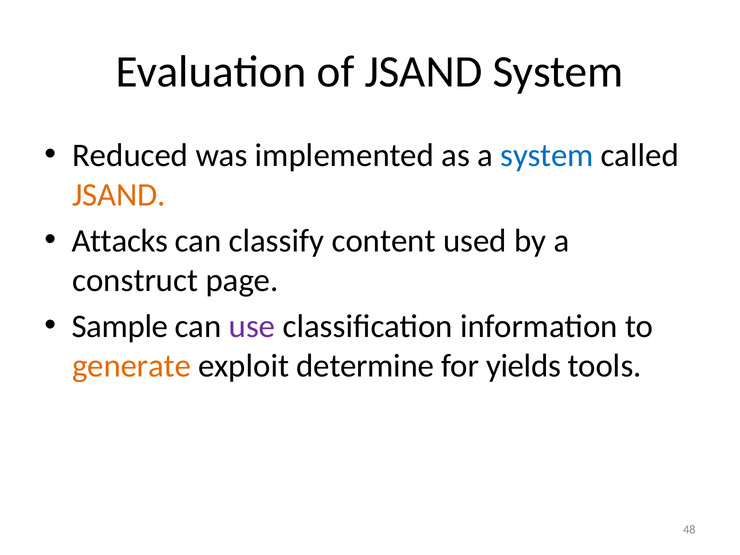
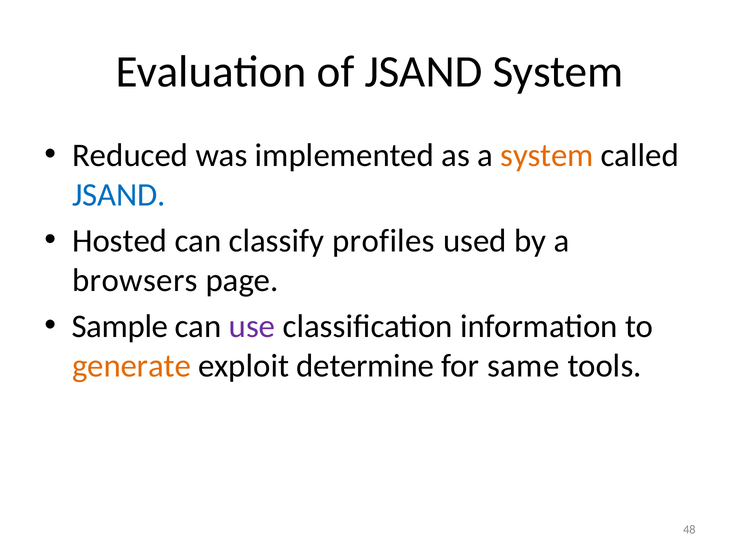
system at (547, 155) colour: blue -> orange
JSAND at (119, 195) colour: orange -> blue
Attacks: Attacks -> Hosted
content: content -> profiles
construct: construct -> browsers
yields: yields -> same
